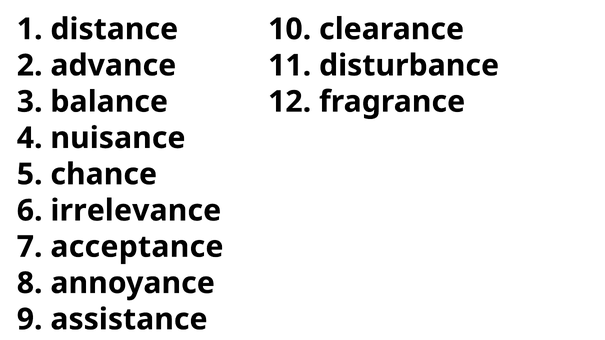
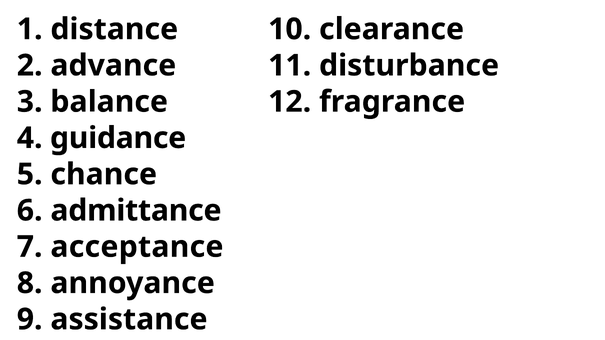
nuisance: nuisance -> guidance
irrelevance: irrelevance -> admittance
